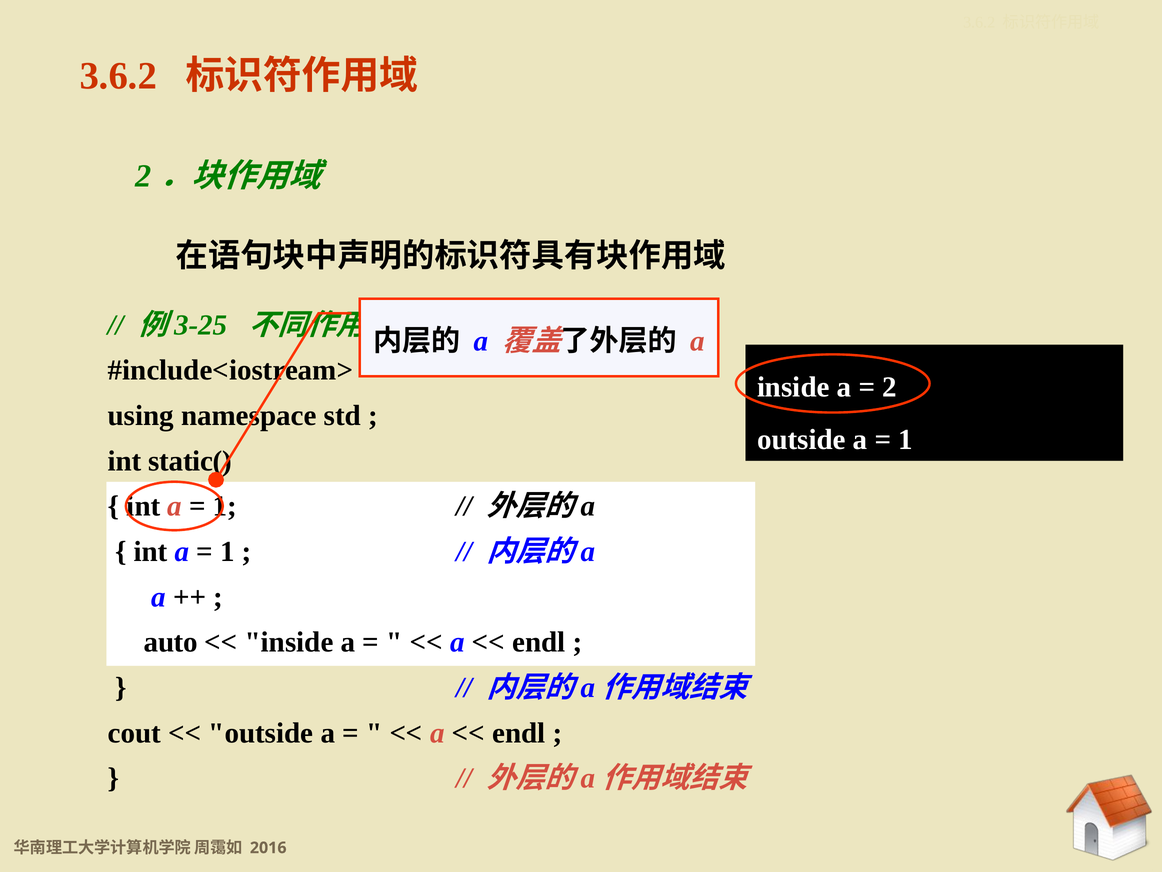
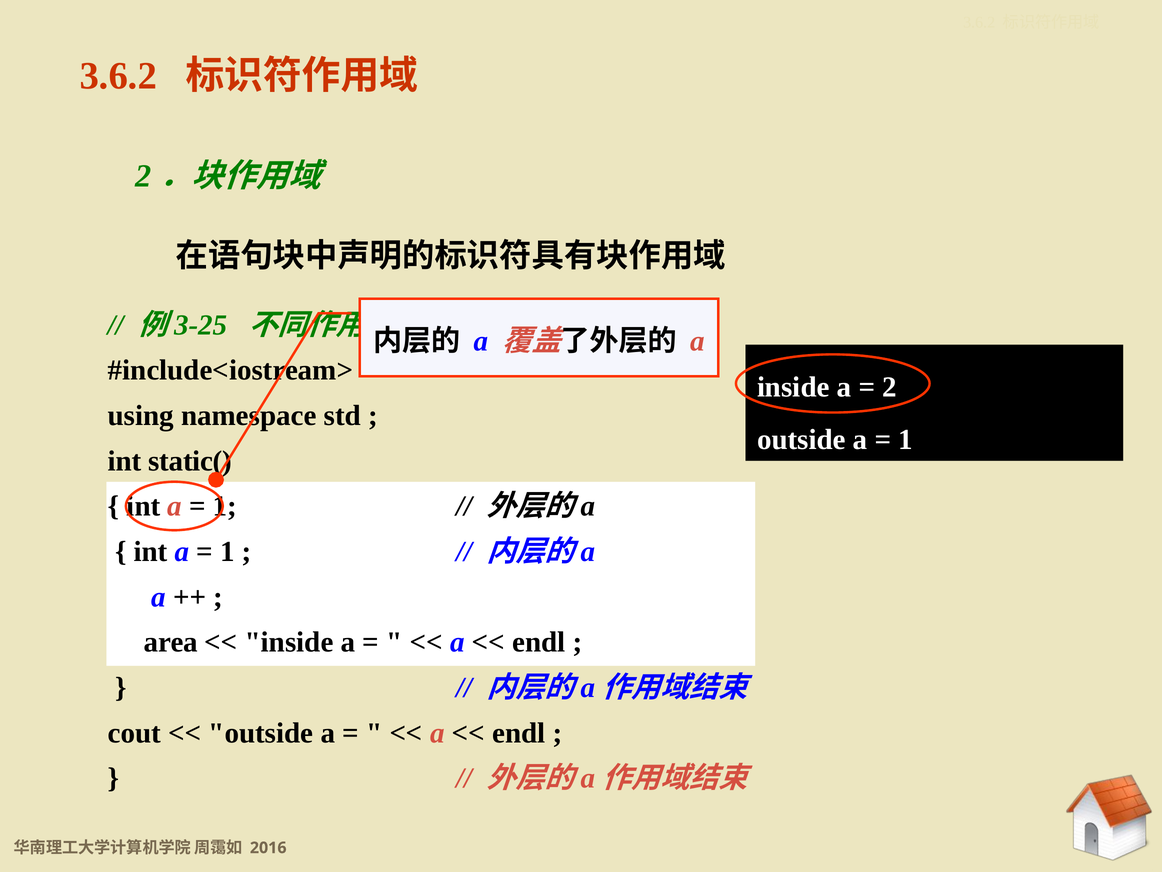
auto: auto -> area
